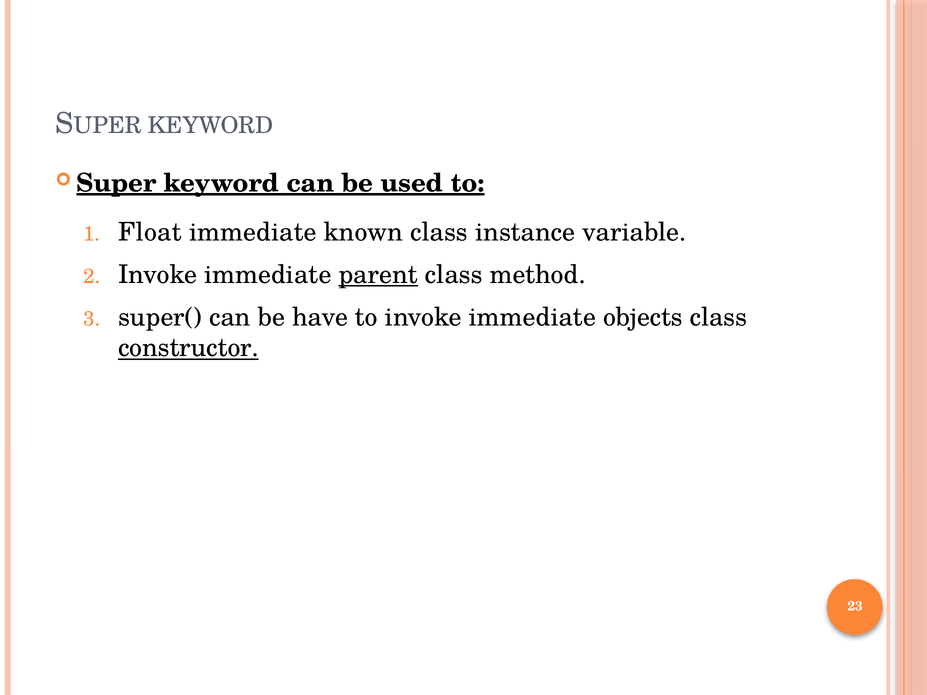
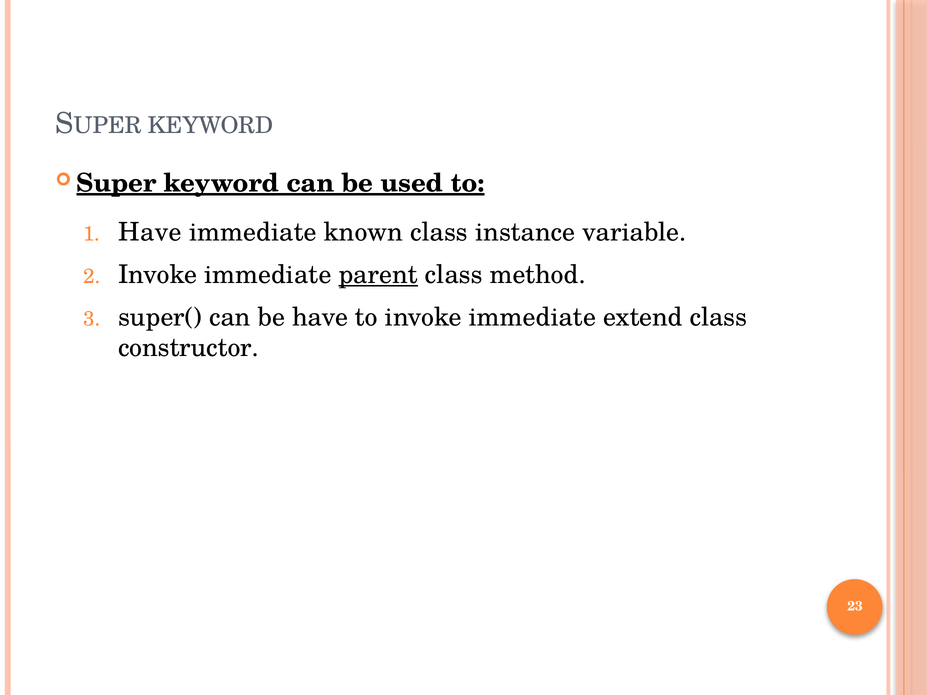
Float at (150, 232): Float -> Have
objects: objects -> extend
constructor underline: present -> none
